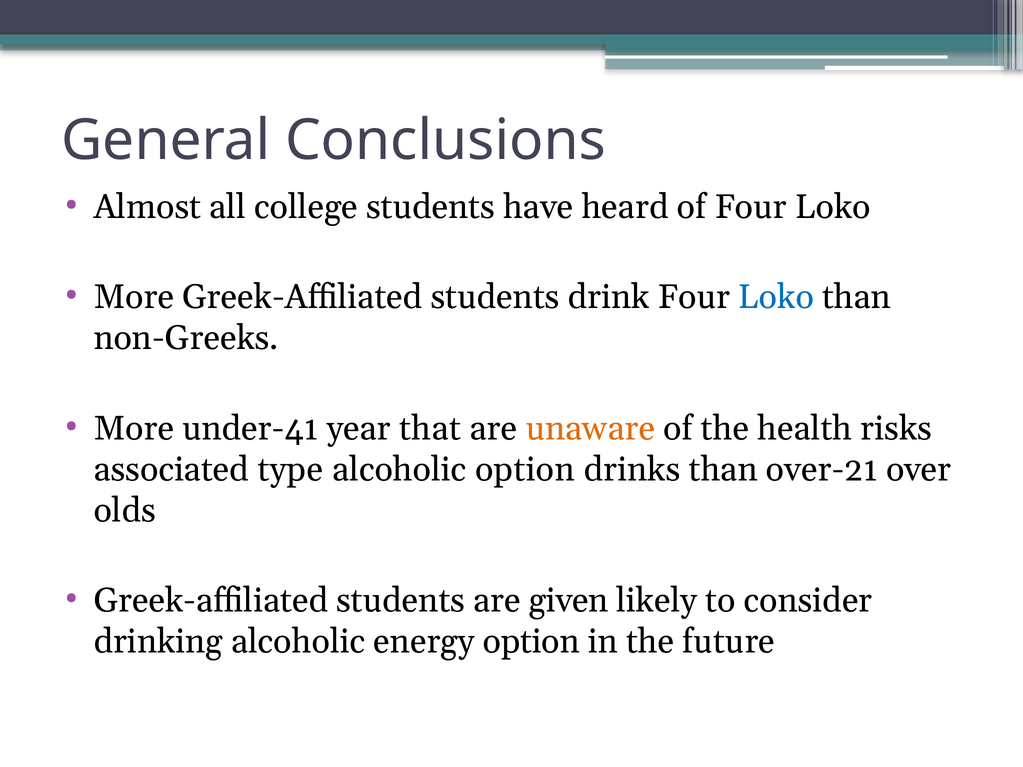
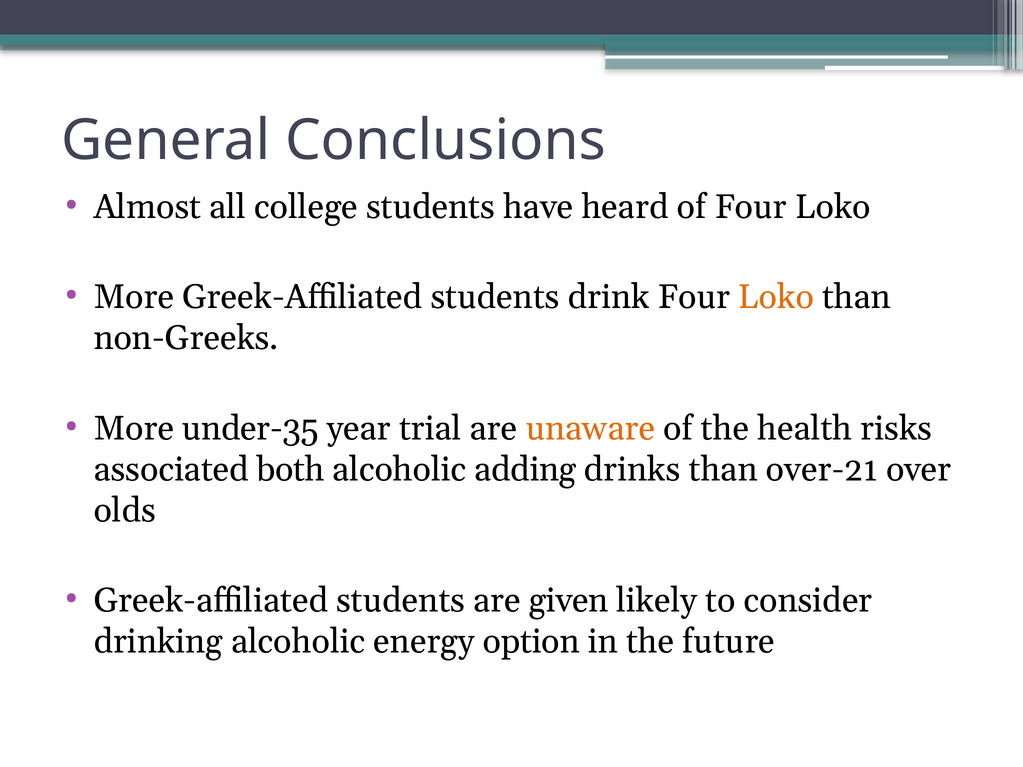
Loko at (776, 297) colour: blue -> orange
under-41: under-41 -> under-35
that: that -> trial
type: type -> both
alcoholic option: option -> adding
